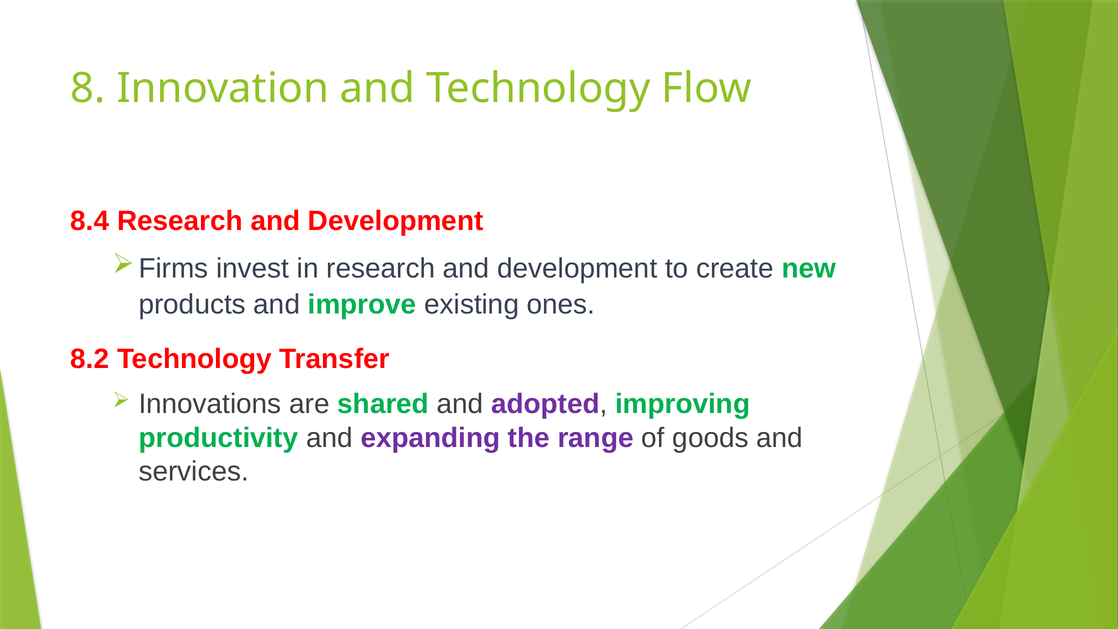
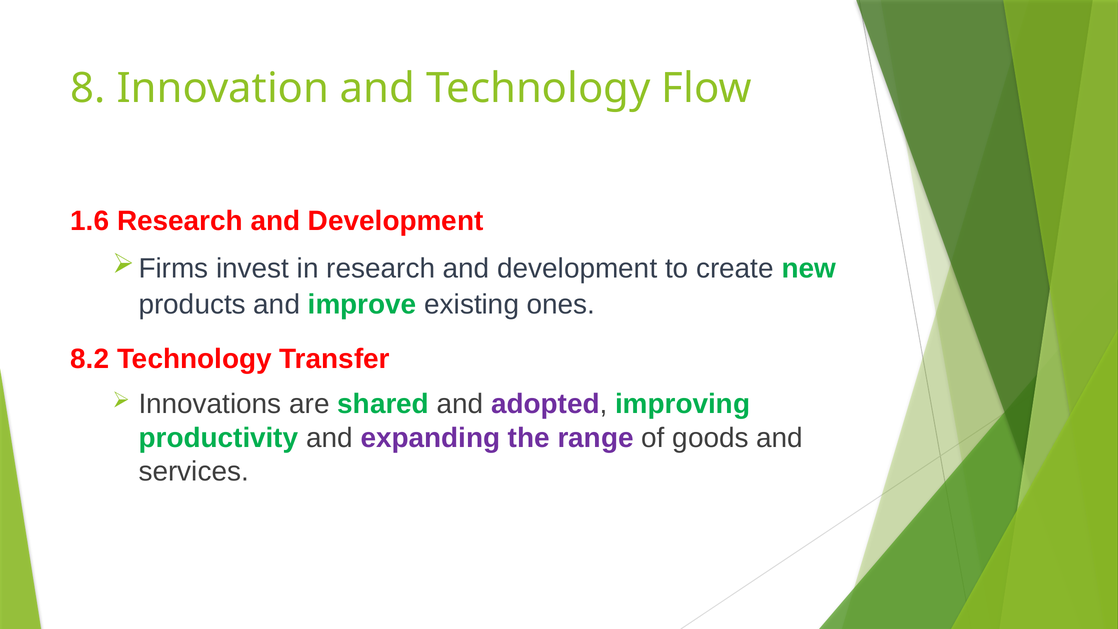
8.4: 8.4 -> 1.6
